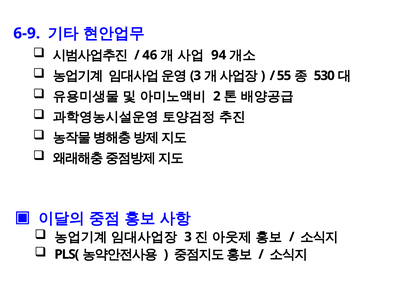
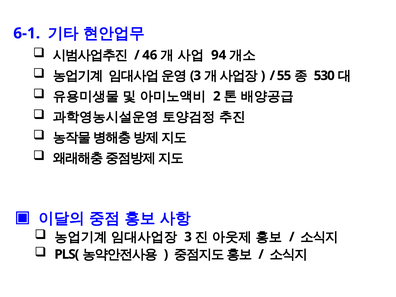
6-9: 6-9 -> 6-1
